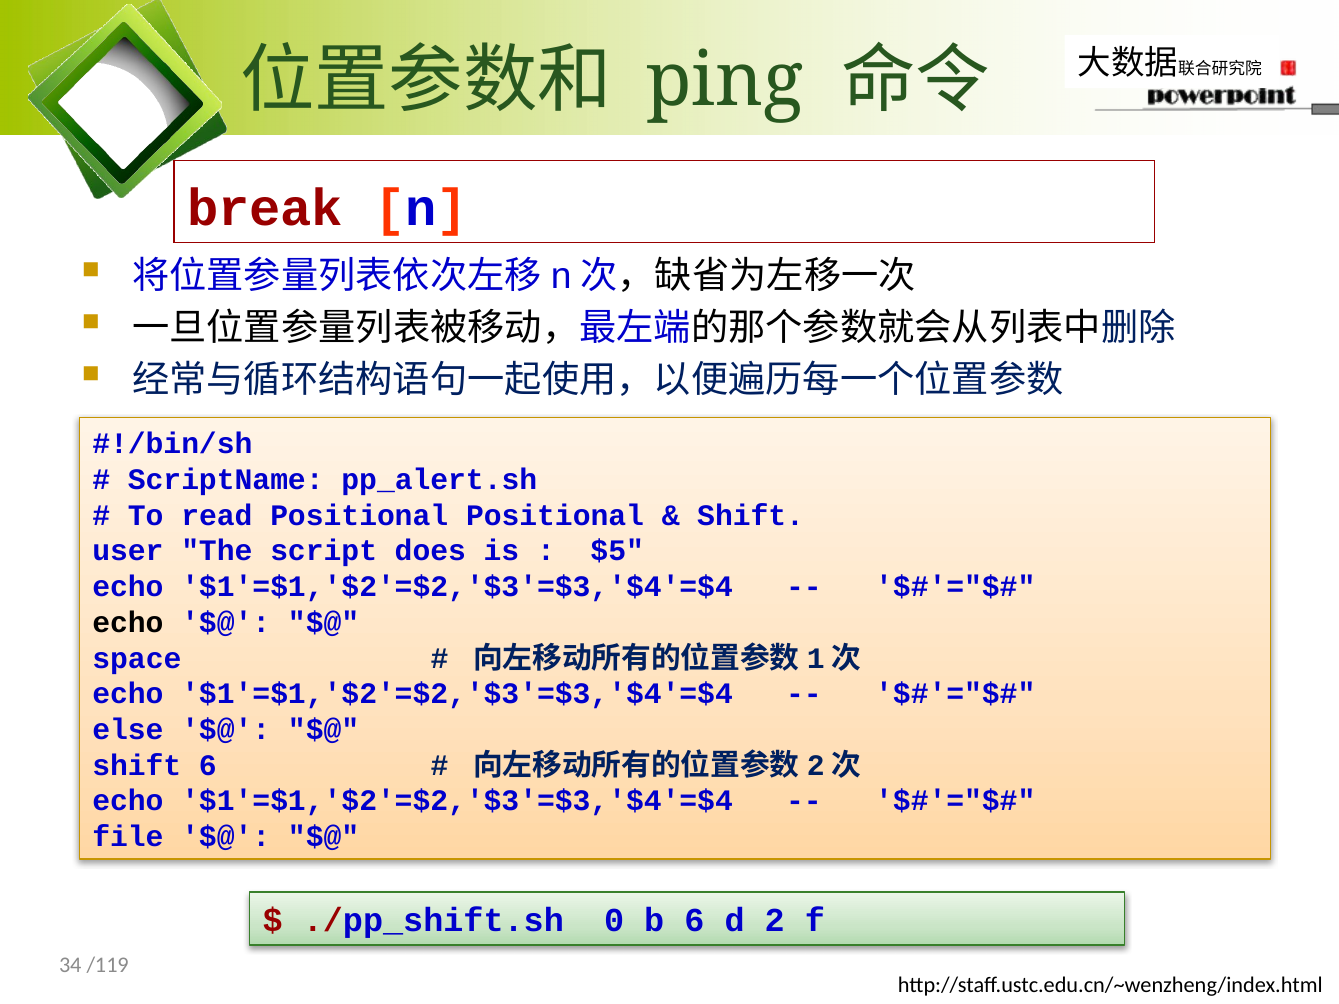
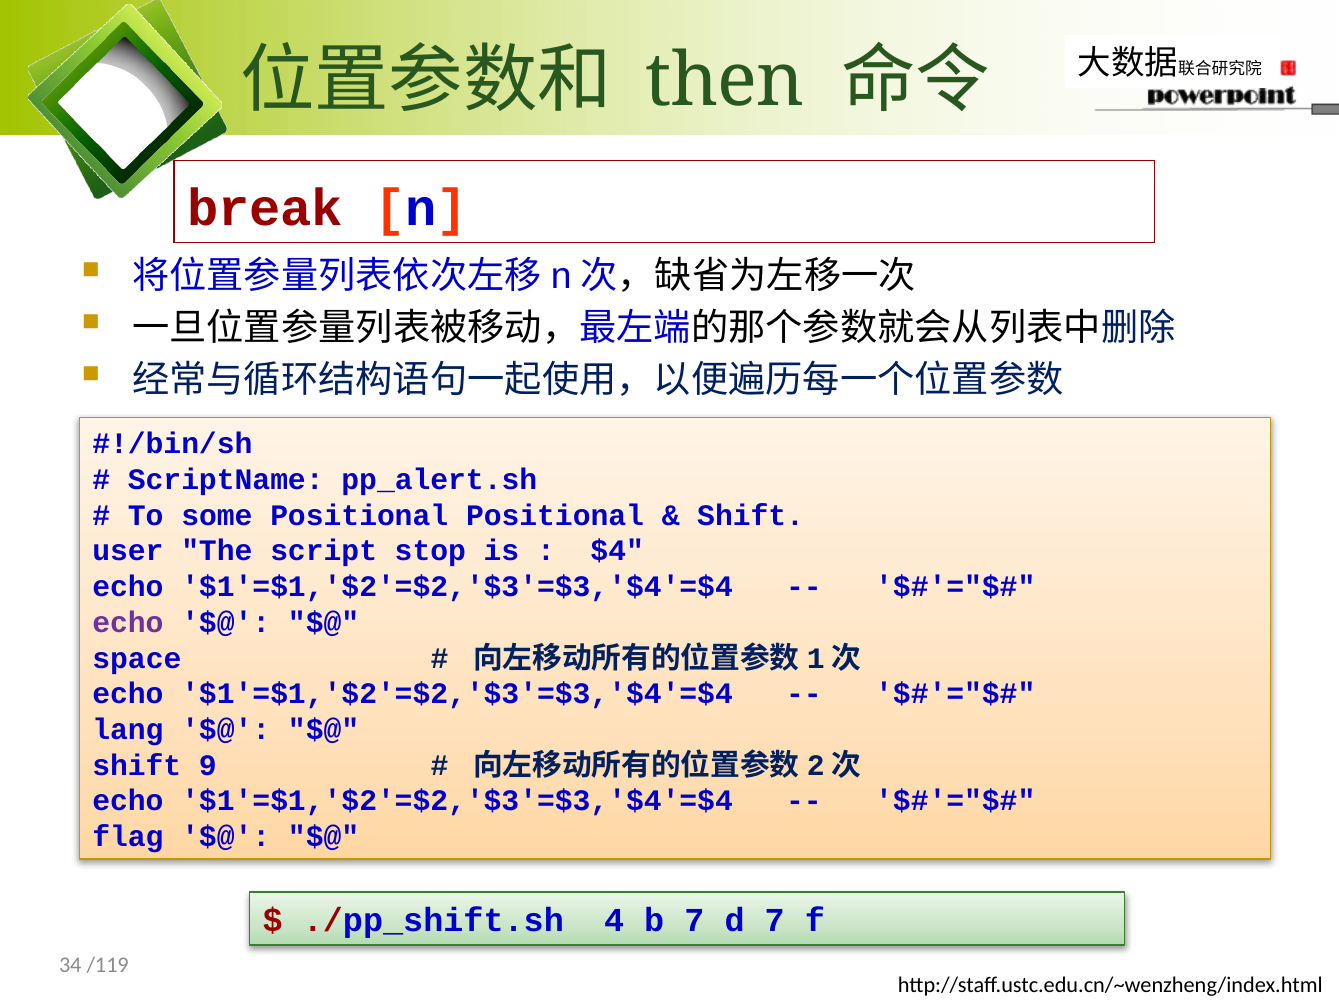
ping: ping -> then
read: read -> some
does: does -> stop
$5: $5 -> $4
echo at (128, 623) colour: black -> purple
else: else -> lang
shift 6: 6 -> 9
file: file -> flag
0: 0 -> 4
b 6: 6 -> 7
d 2: 2 -> 7
